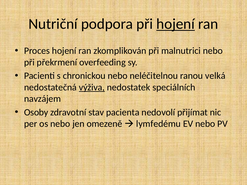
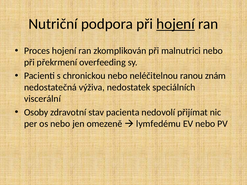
velká: velká -> znám
výživa underline: present -> none
navzájem: navzájem -> viscerální
